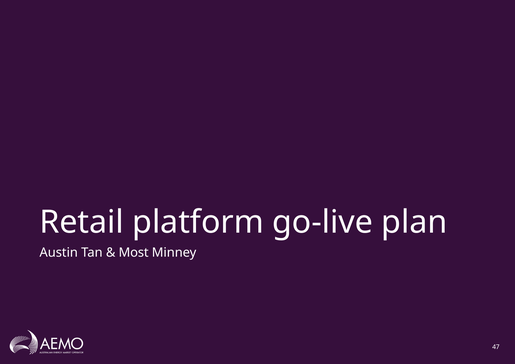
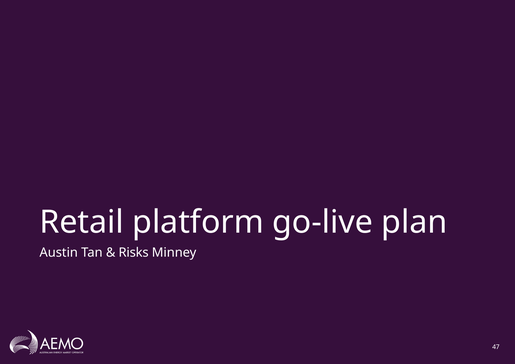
Most: Most -> Risks
